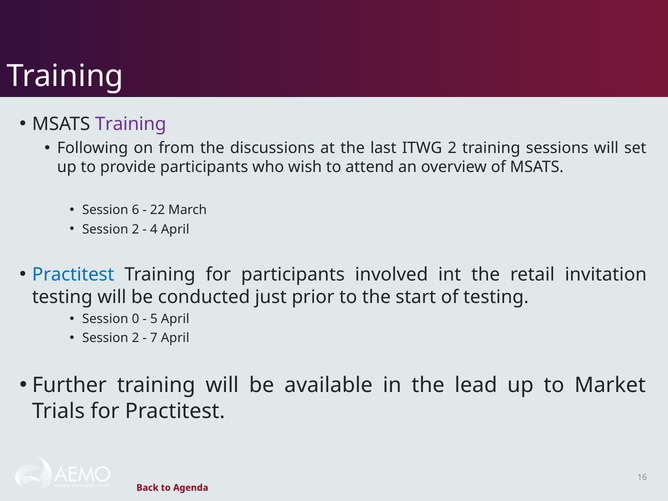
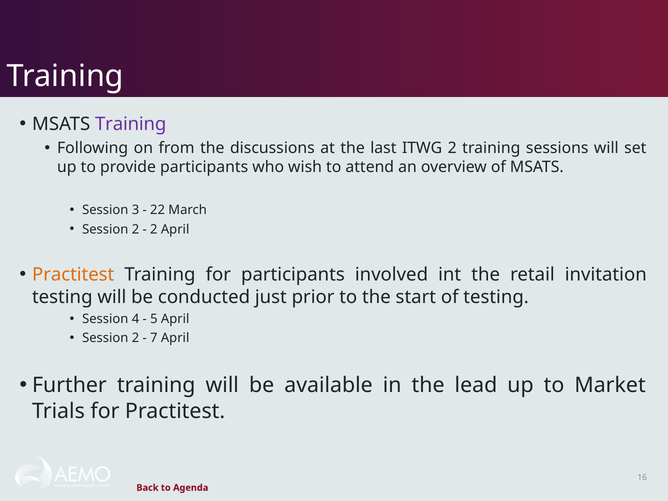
6: 6 -> 3
4 at (154, 229): 4 -> 2
Practitest at (73, 275) colour: blue -> orange
0: 0 -> 4
